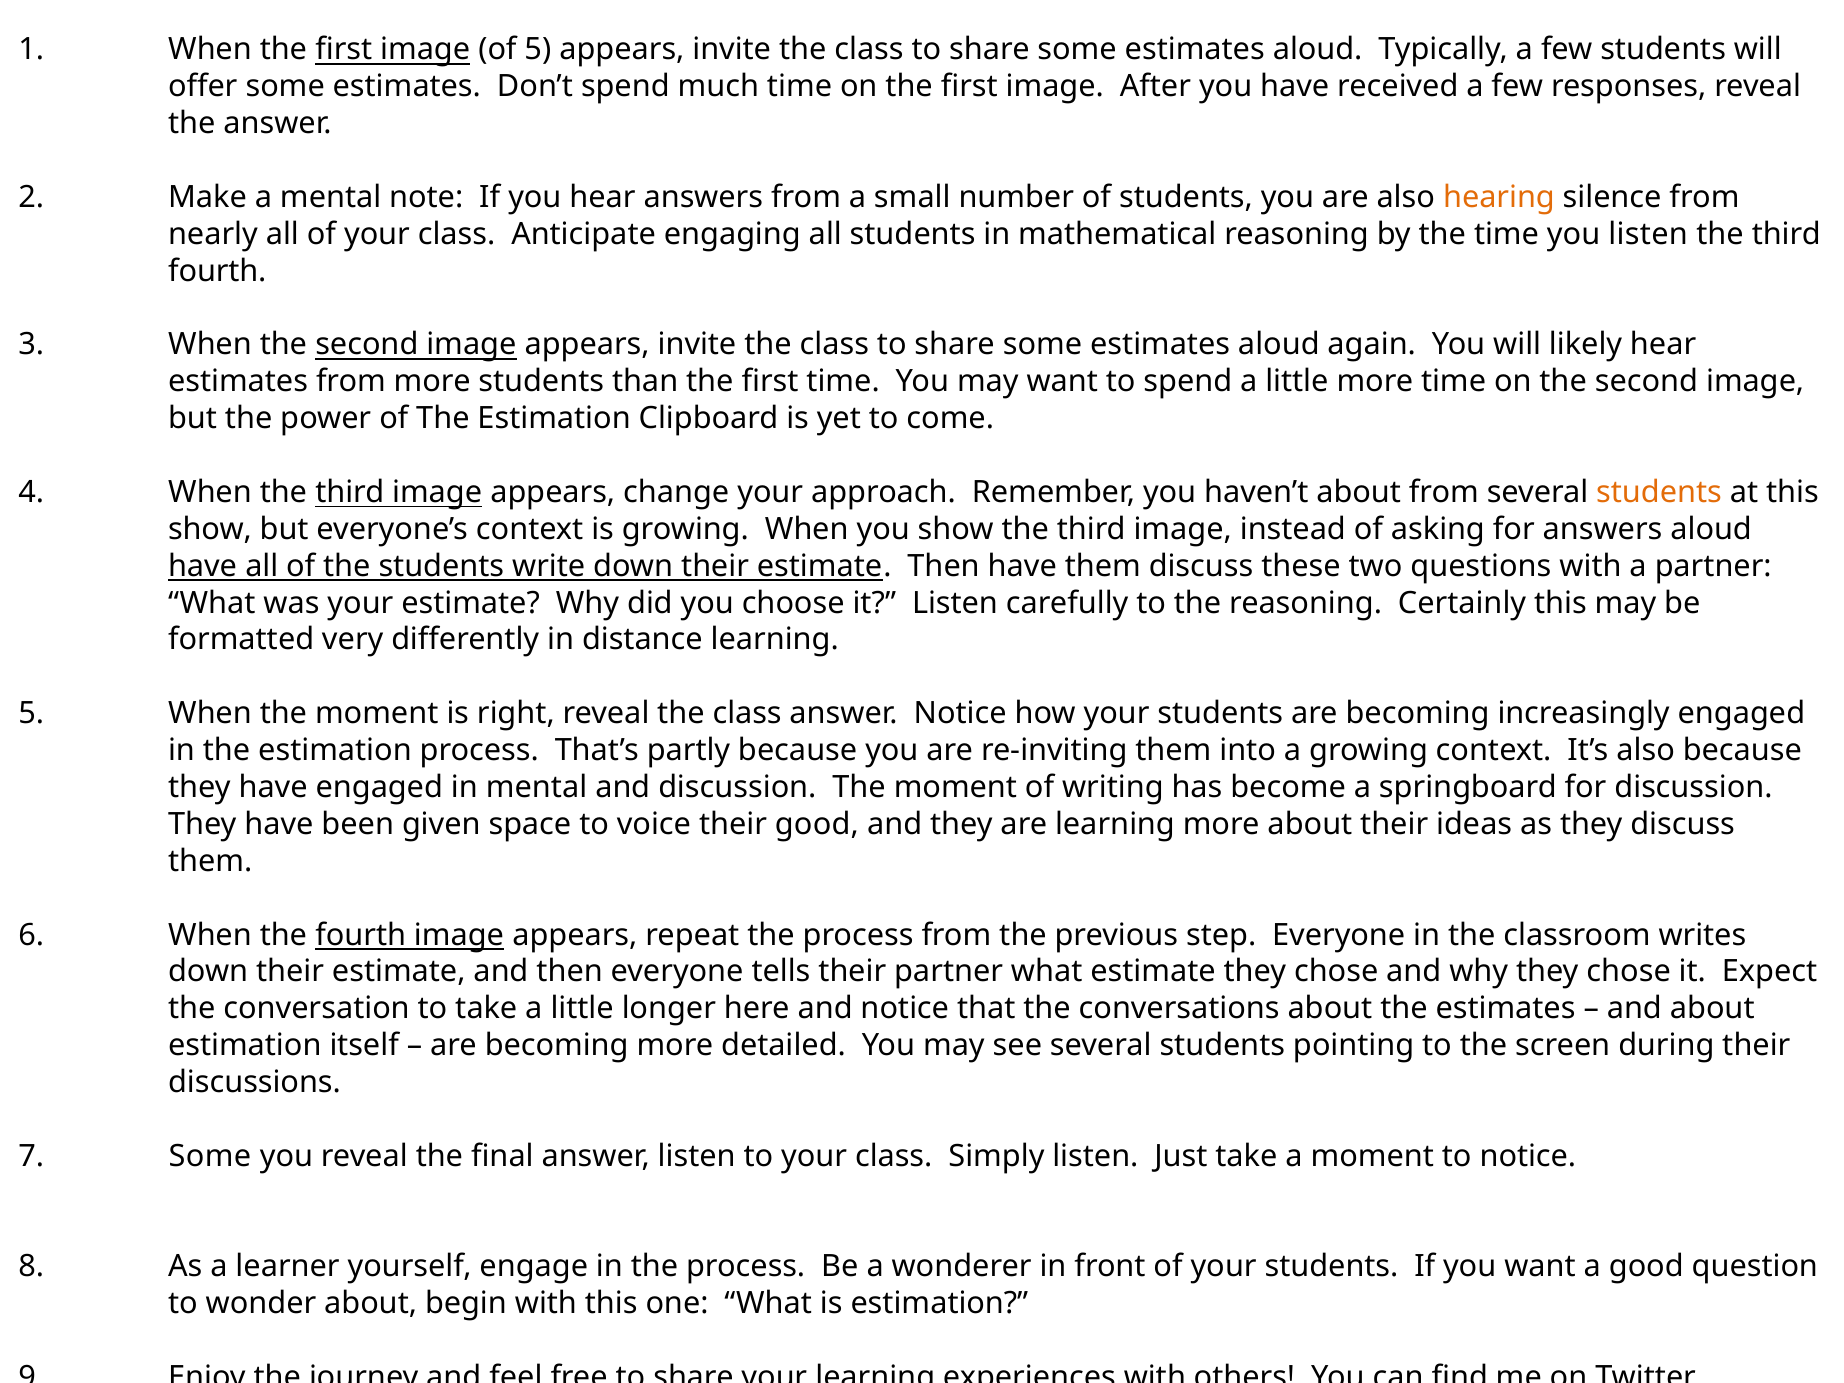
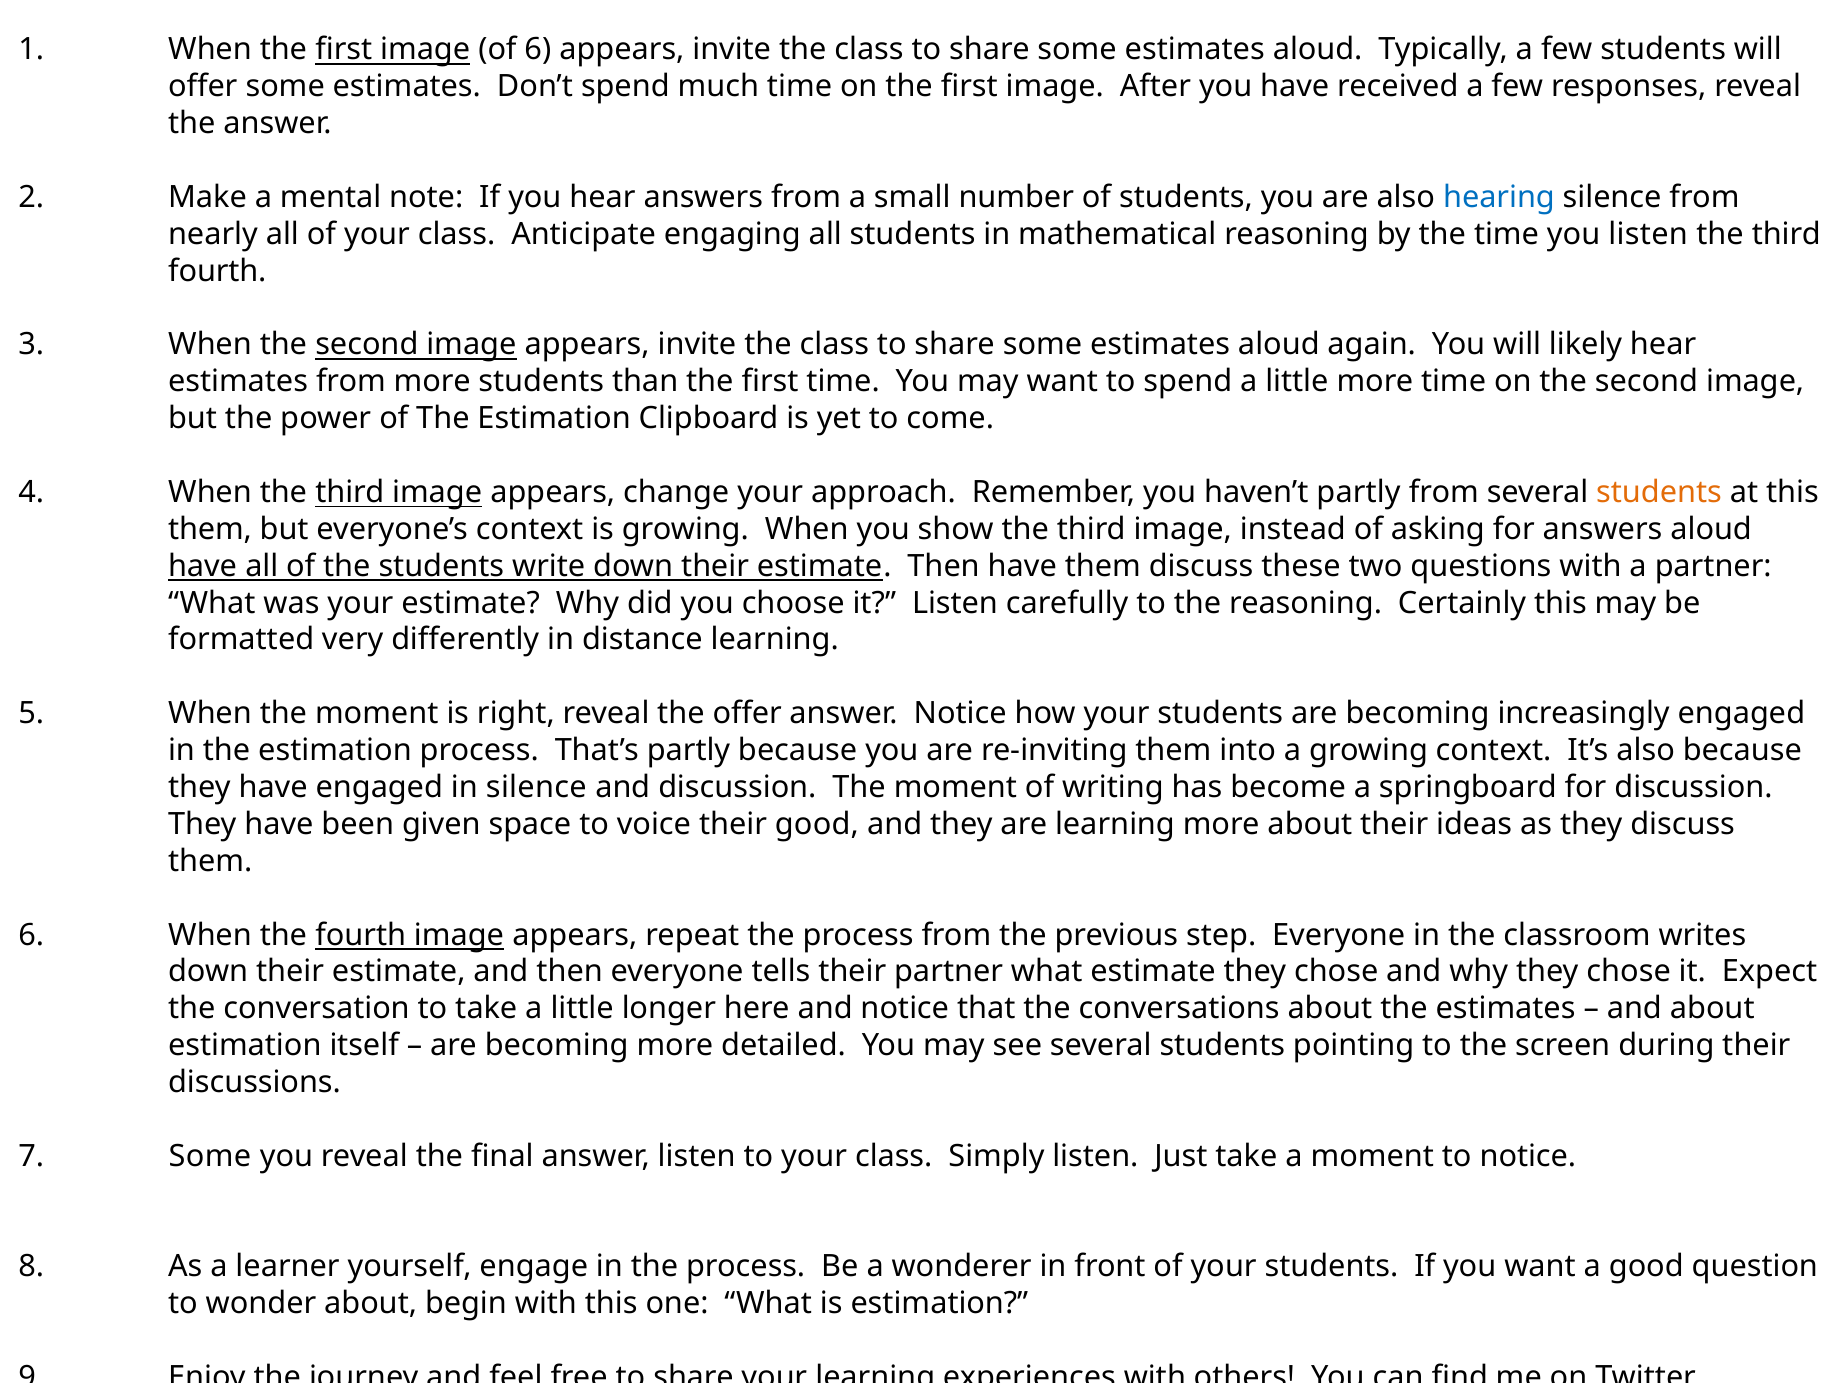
of 5: 5 -> 6
hearing colour: orange -> blue
haven’t about: about -> partly
show at (210, 529): show -> them
reveal the class: class -> offer
in mental: mental -> silence
